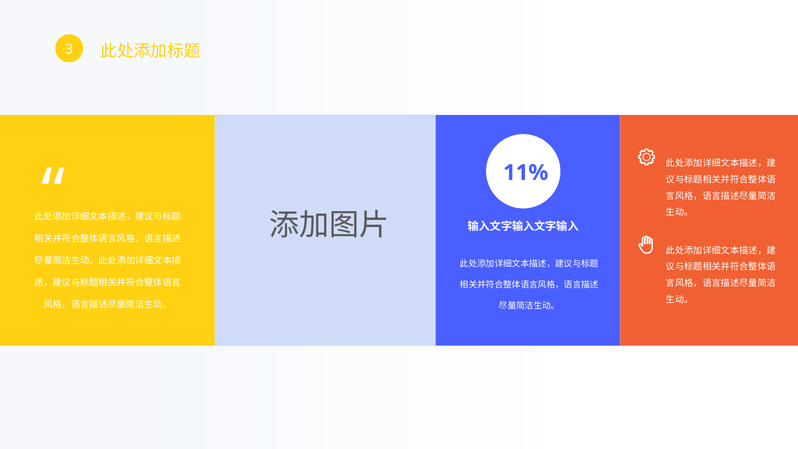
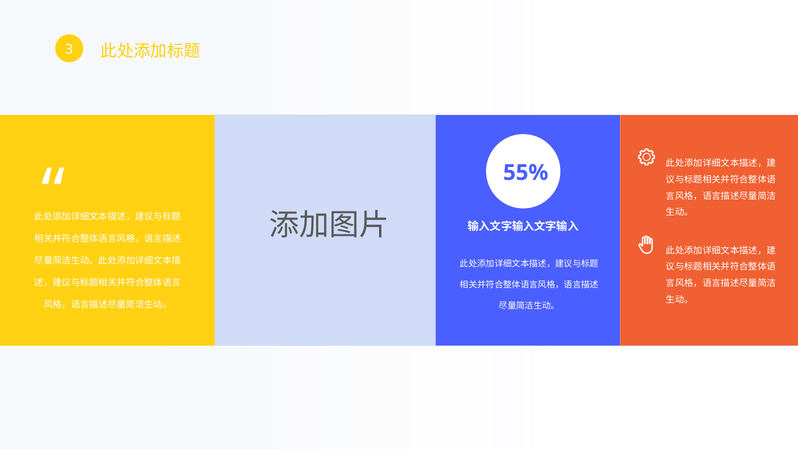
11%: 11% -> 55%
